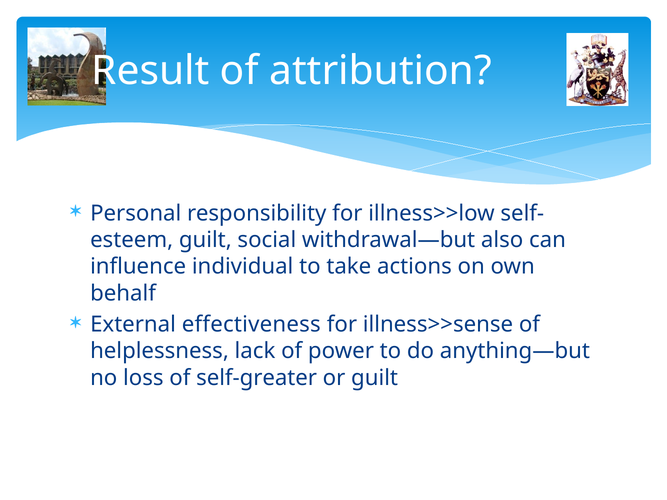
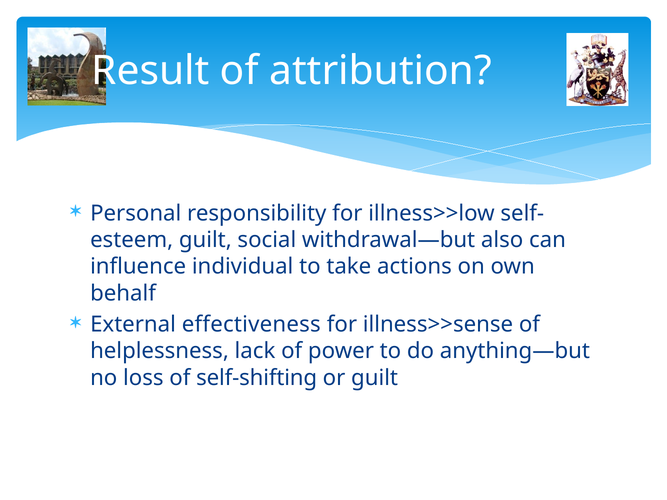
self-greater: self-greater -> self-shifting
